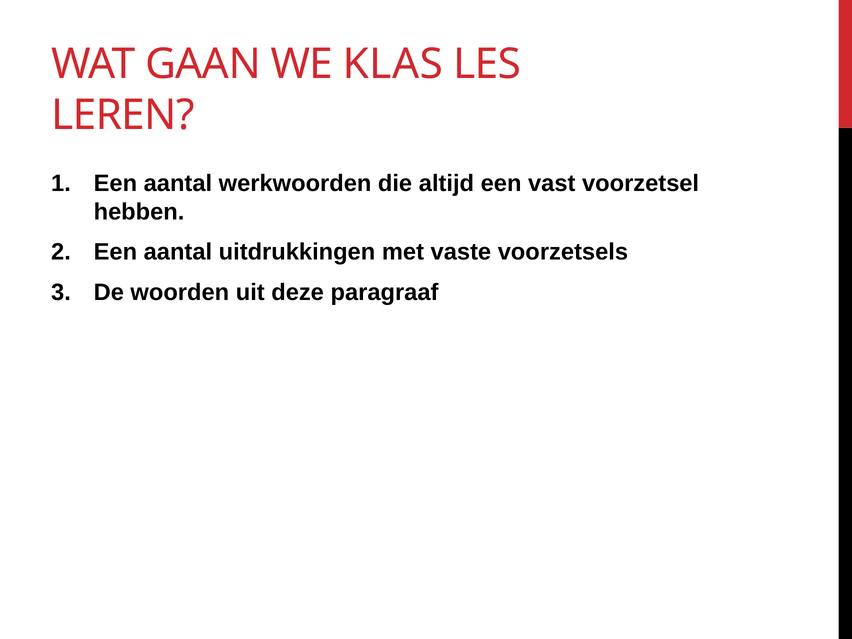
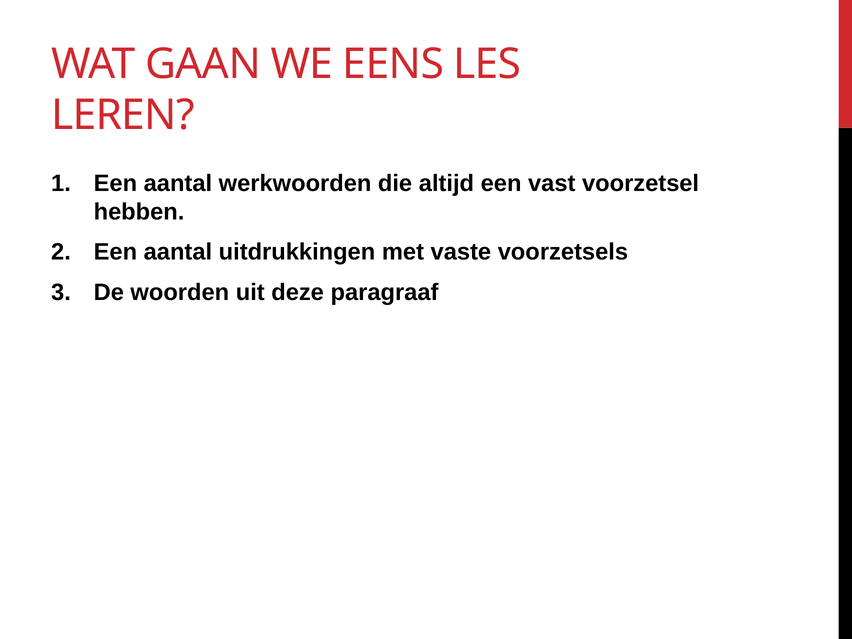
KLAS: KLAS -> EENS
